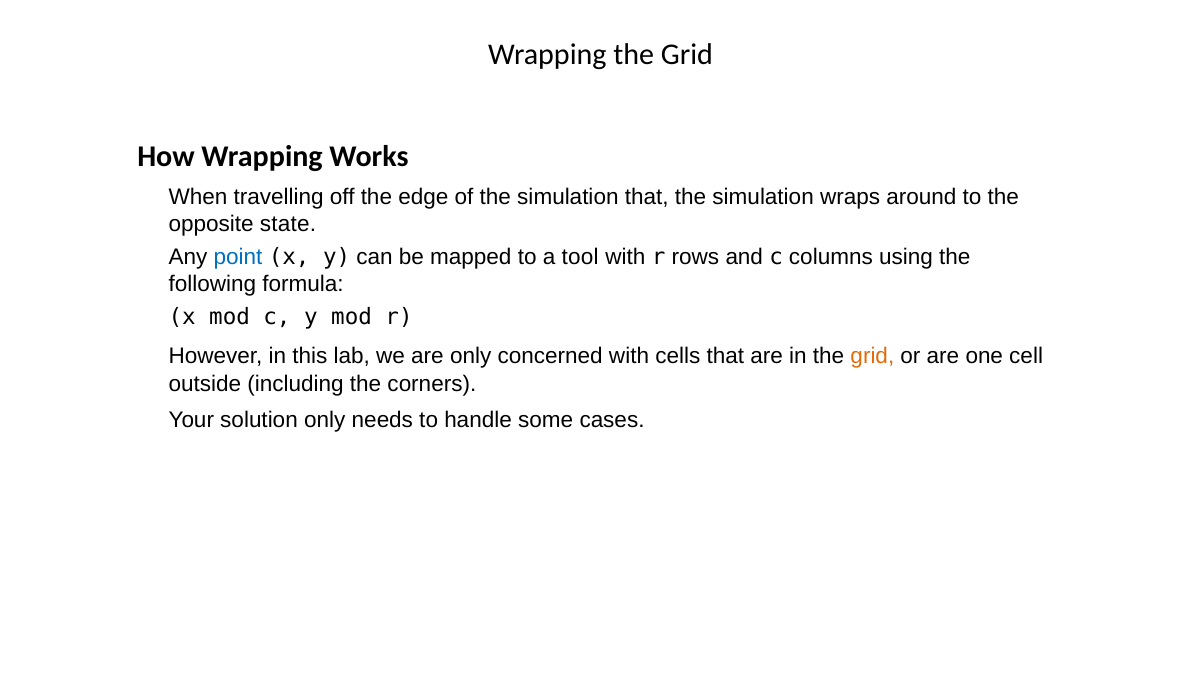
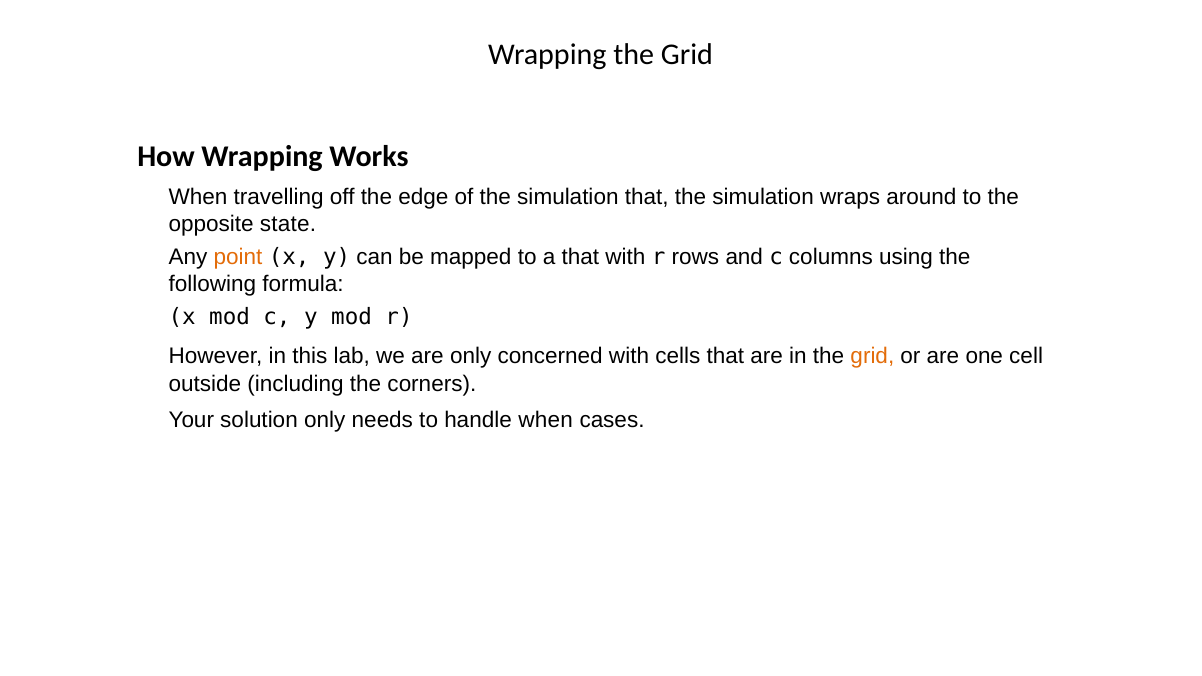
point colour: blue -> orange
a tool: tool -> that
handle some: some -> when
